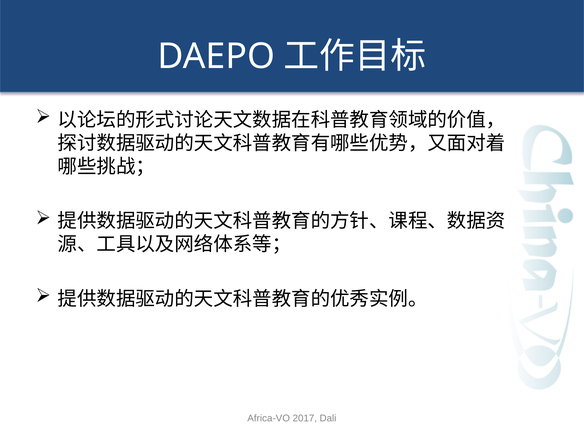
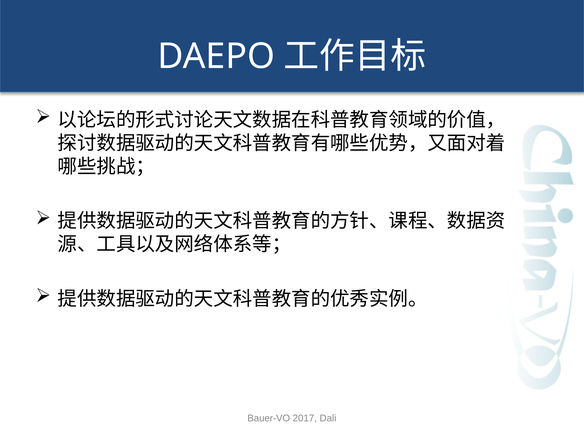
Africa-VO: Africa-VO -> Bauer-VO
